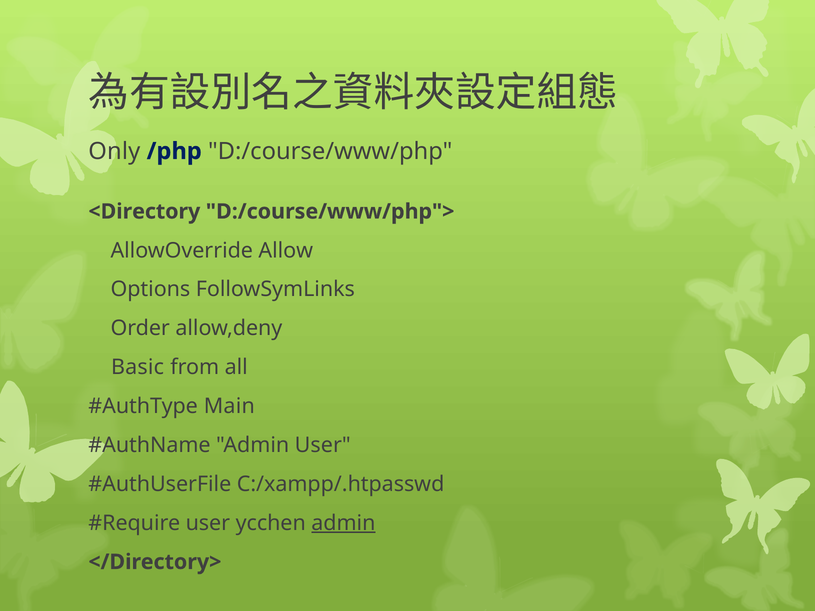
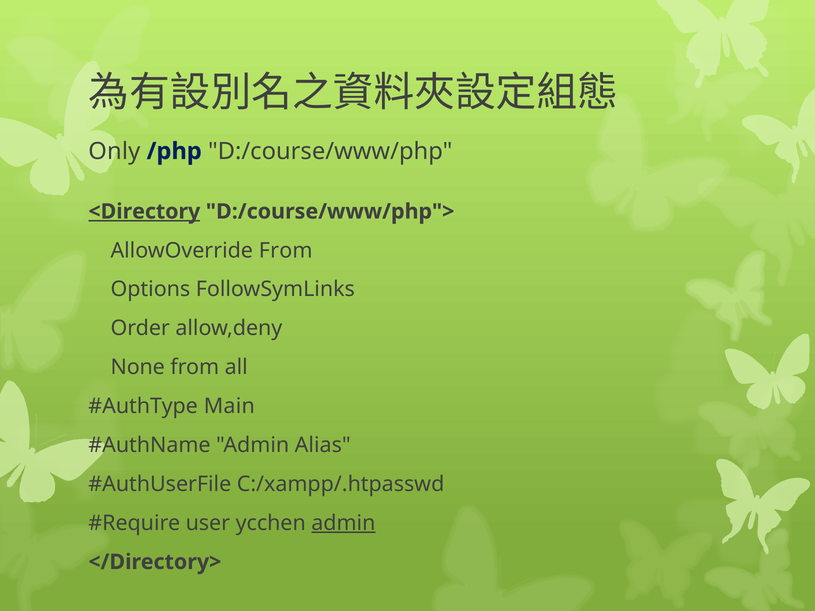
<Directory underline: none -> present
AllowOverride Allow: Allow -> From
Basic: Basic -> None
Admin User: User -> Alias
